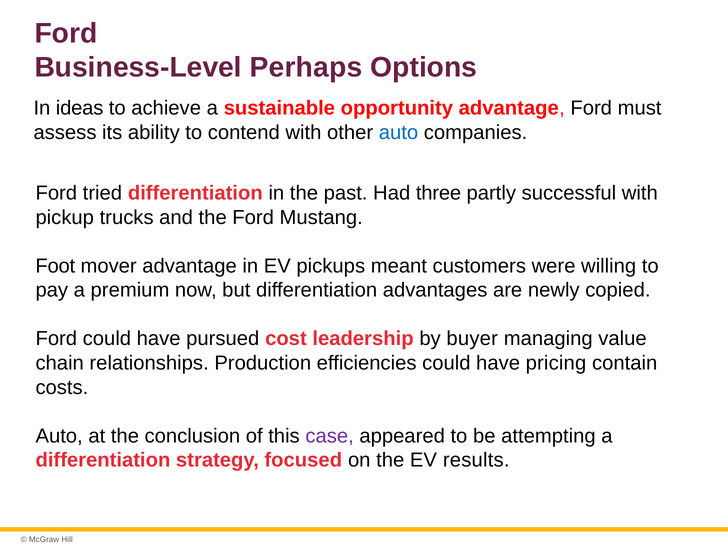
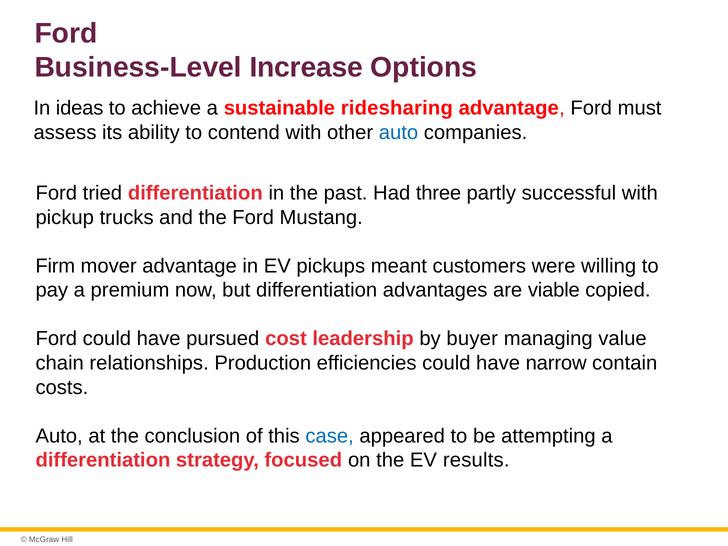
Perhaps: Perhaps -> Increase
opportunity: opportunity -> ridesharing
Foot: Foot -> Firm
newly: newly -> viable
pricing: pricing -> narrow
case colour: purple -> blue
